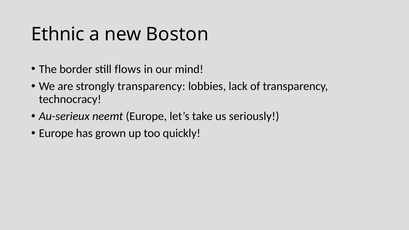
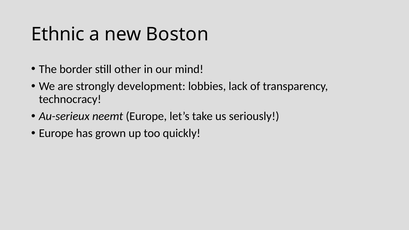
flows: flows -> other
strongly transparency: transparency -> development
